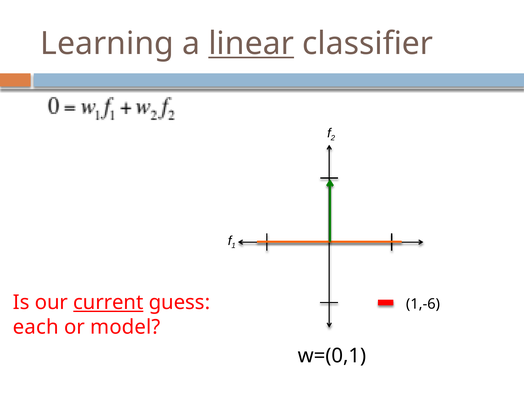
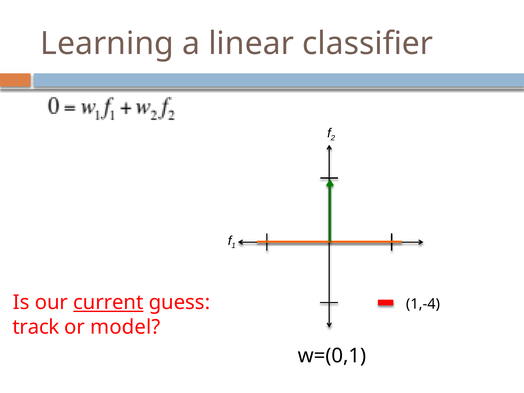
linear underline: present -> none
1,-6: 1,-6 -> 1,-4
each: each -> track
